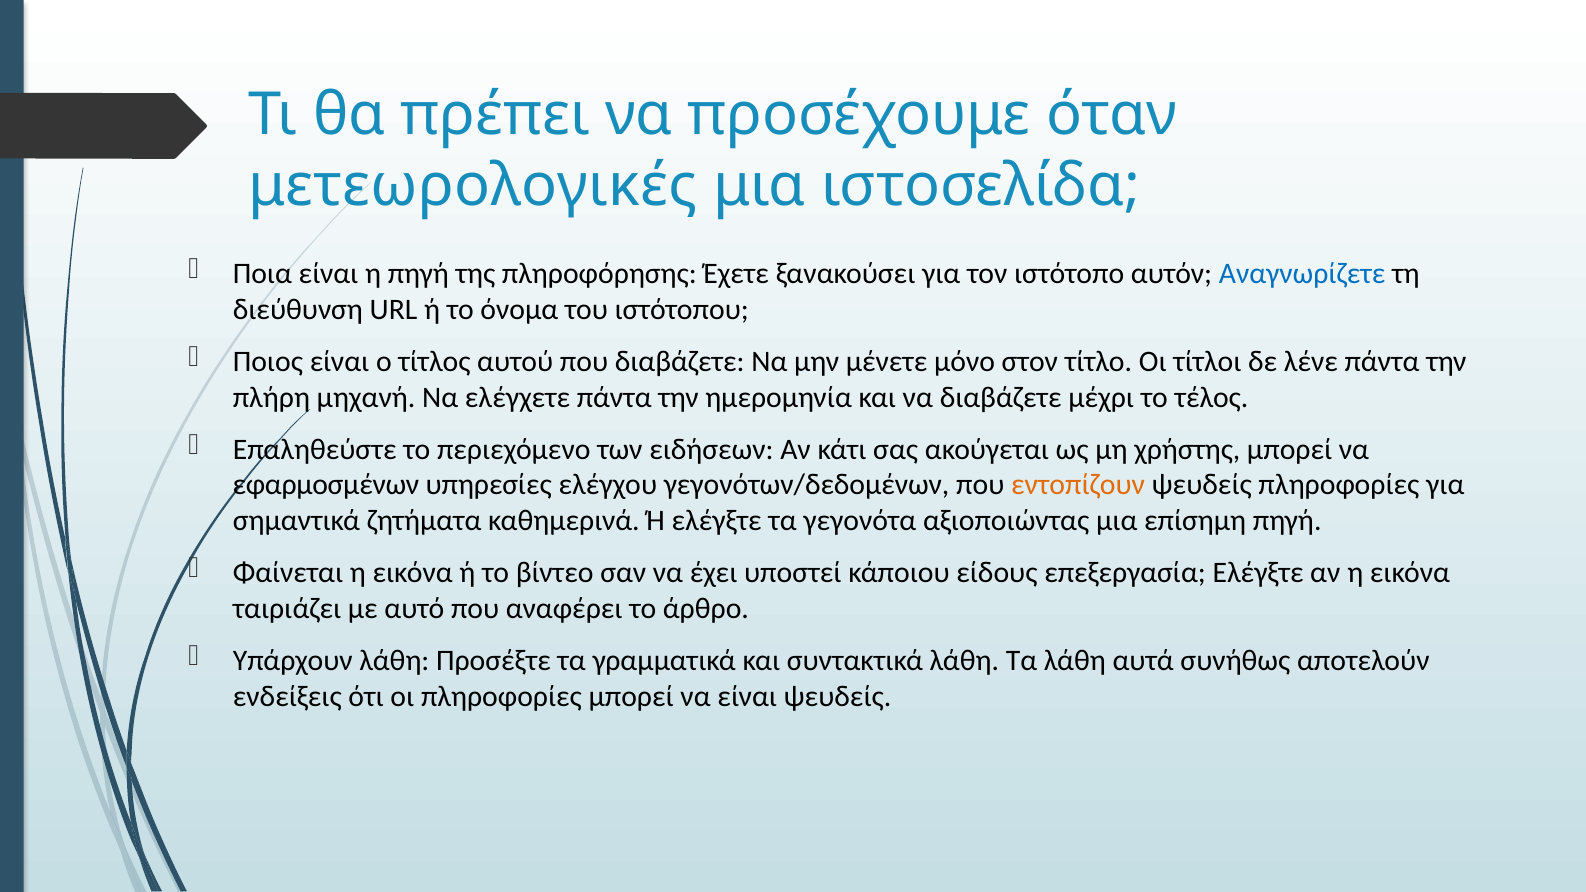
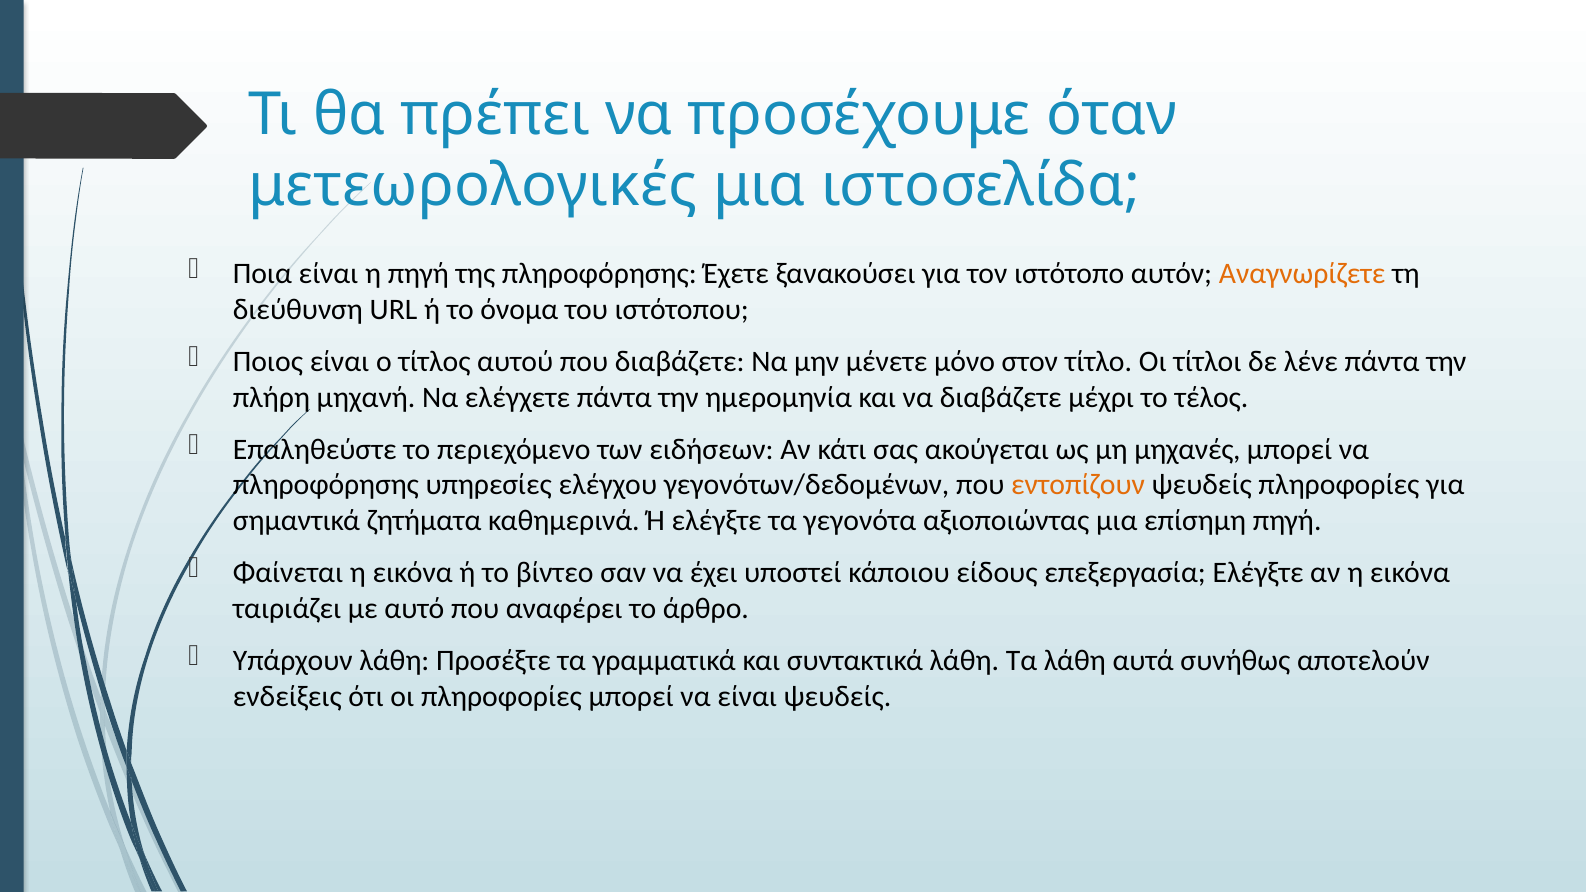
Αναγνωρίζετε colour: blue -> orange
χρήστης: χρήστης -> μηχανές
εφαρμοσμένων at (326, 485): εφαρμοσμένων -> πληροφόρησης
